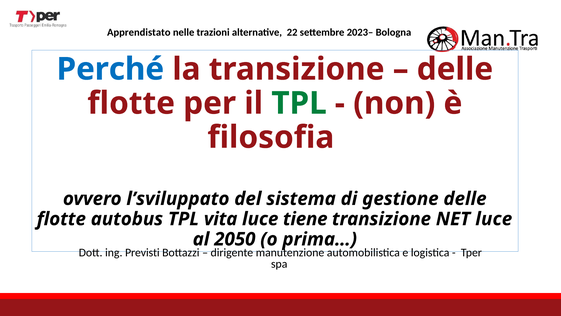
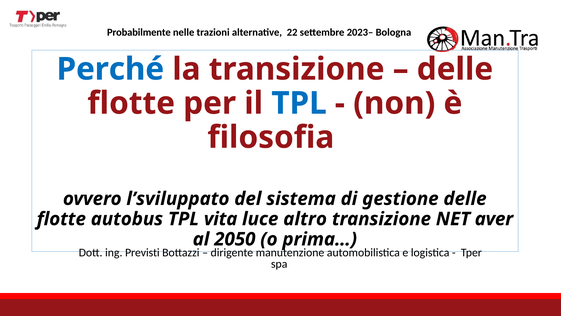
Apprendistato: Apprendistato -> Probabilmente
TPL at (299, 103) colour: green -> blue
tiene: tiene -> altro
NET luce: luce -> aver
